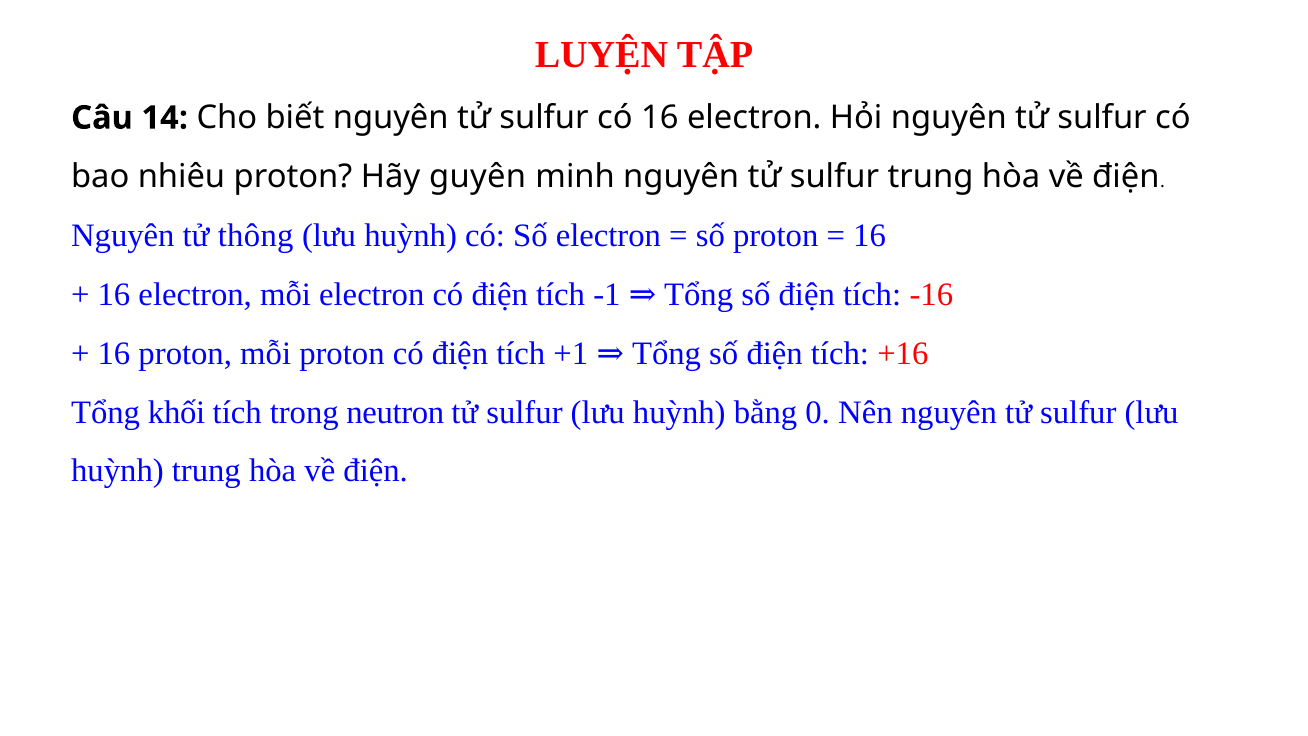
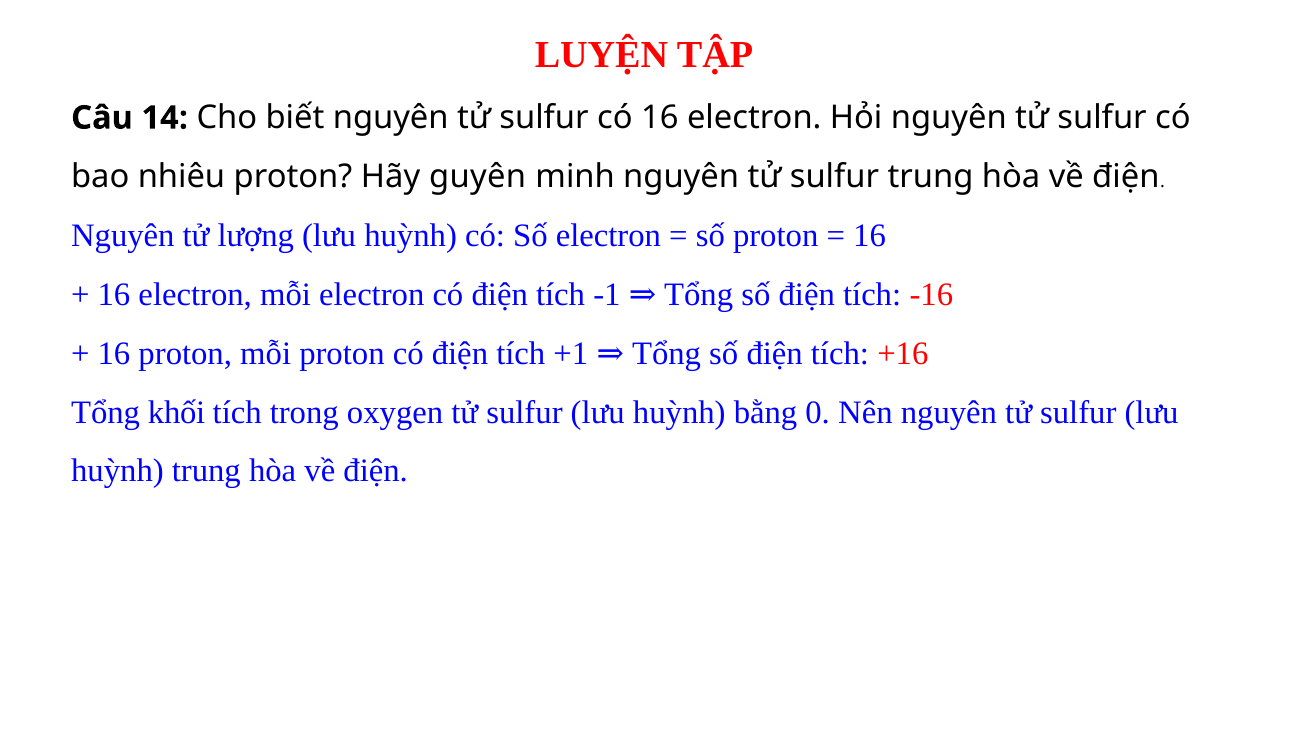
thông: thông -> lượng
neutron: neutron -> oxygen
